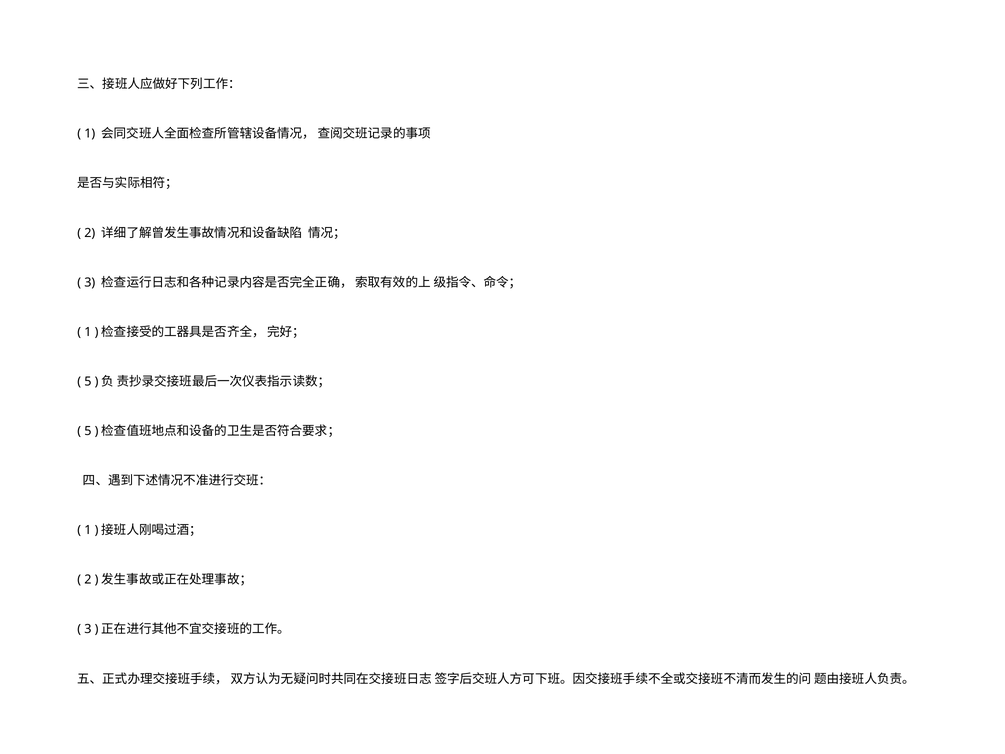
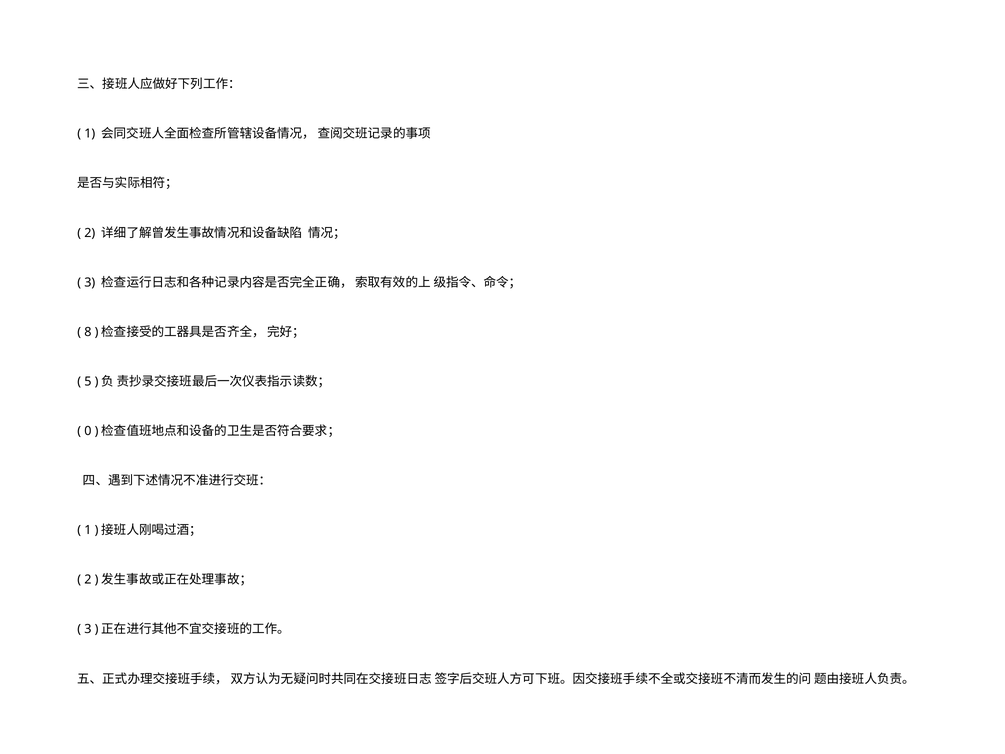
1 at (88, 332): 1 -> 8
5 at (88, 431): 5 -> 0
